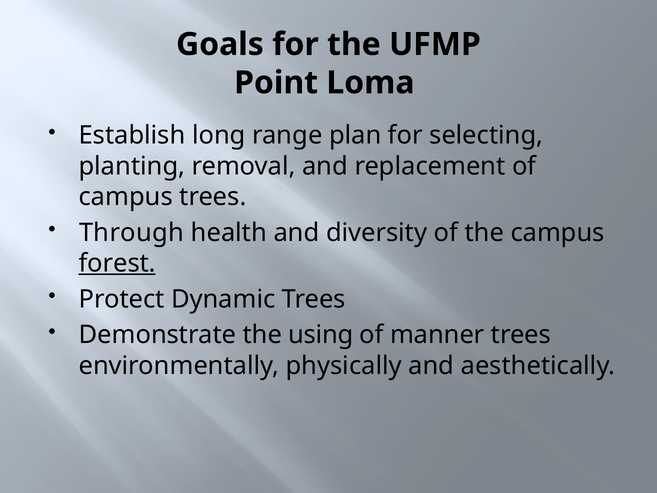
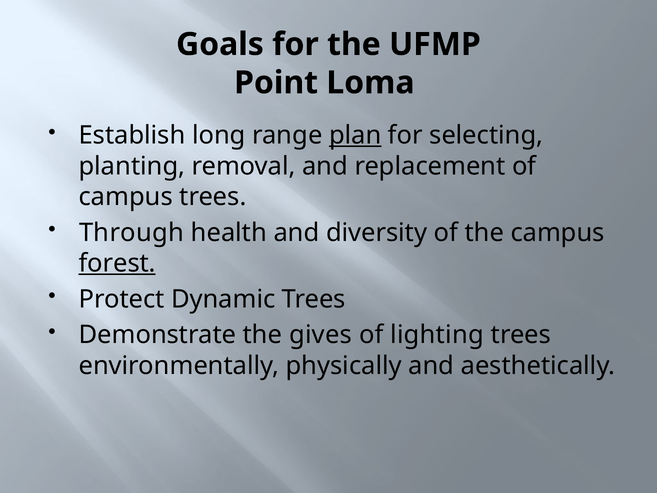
plan underline: none -> present
using: using -> gives
manner: manner -> lighting
